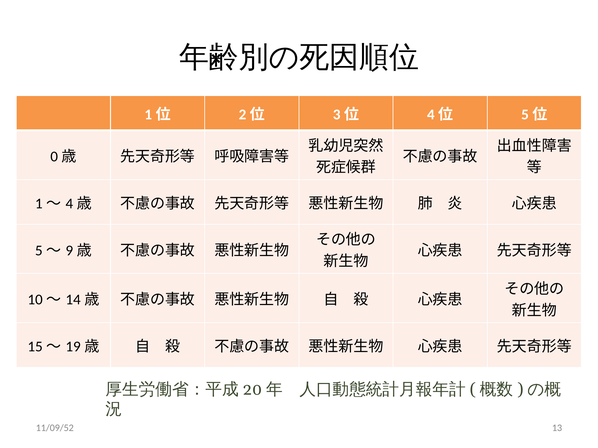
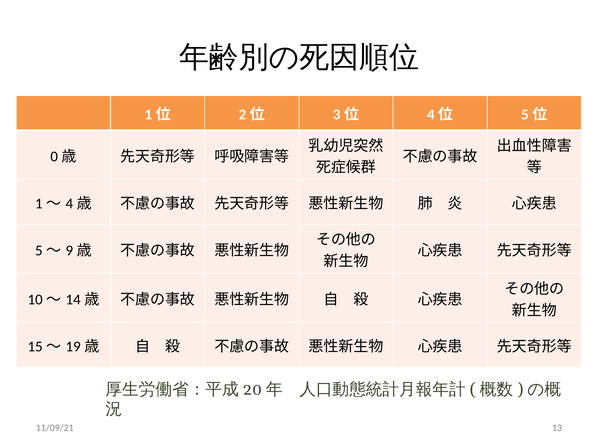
11/09/52: 11/09/52 -> 11/09/21
